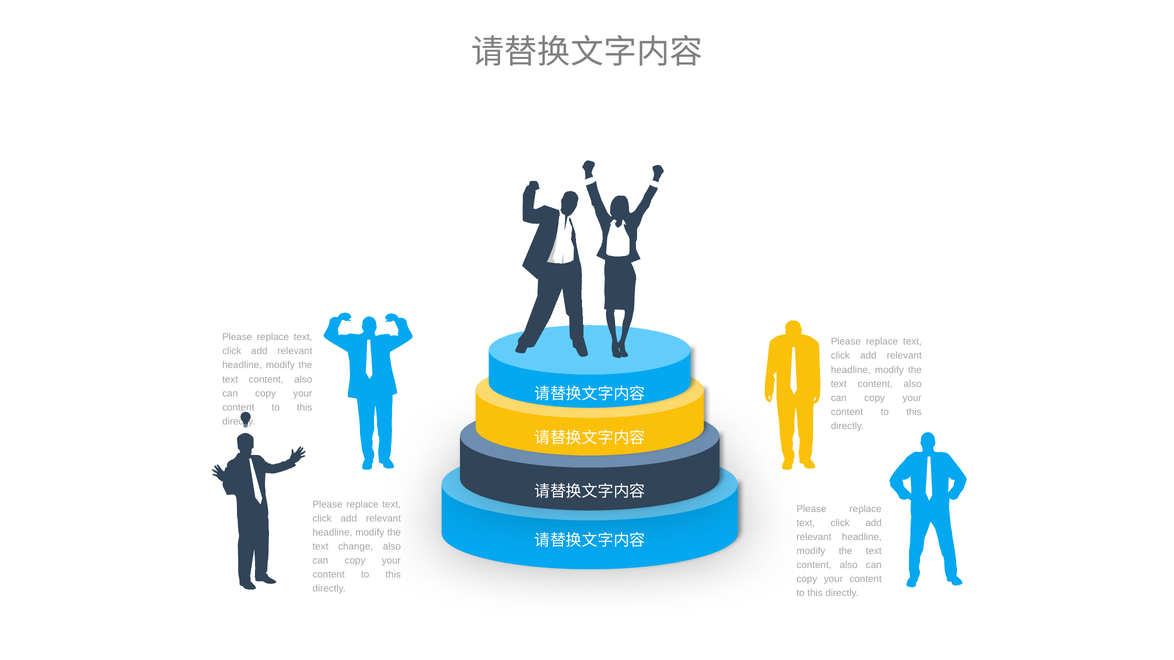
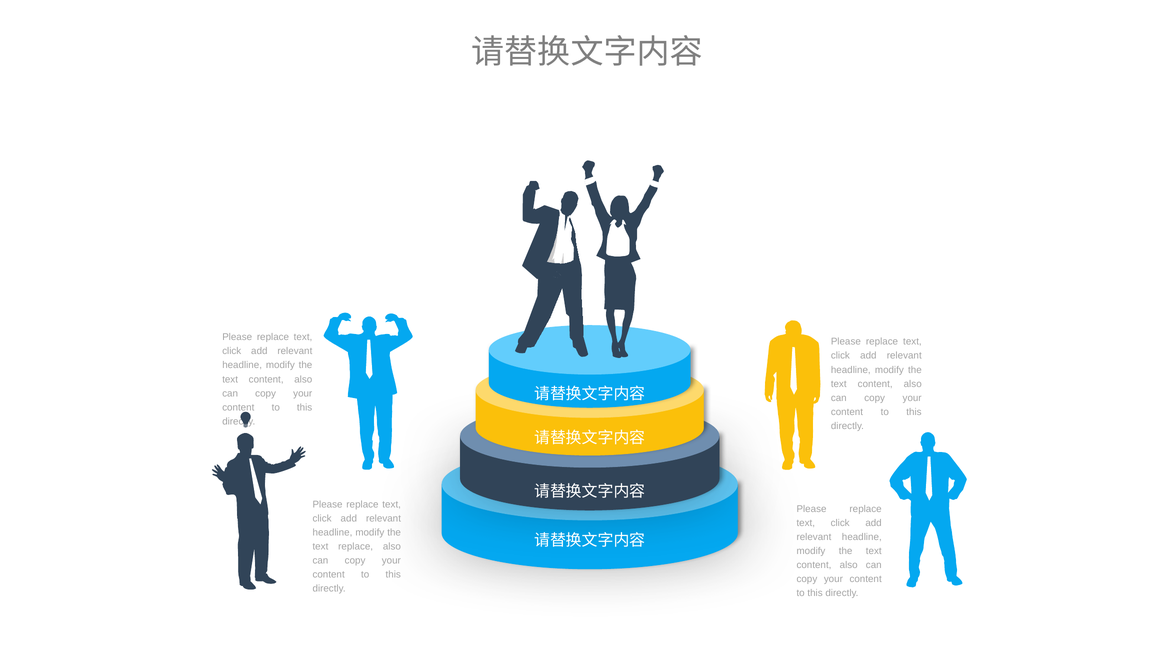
text change: change -> replace
